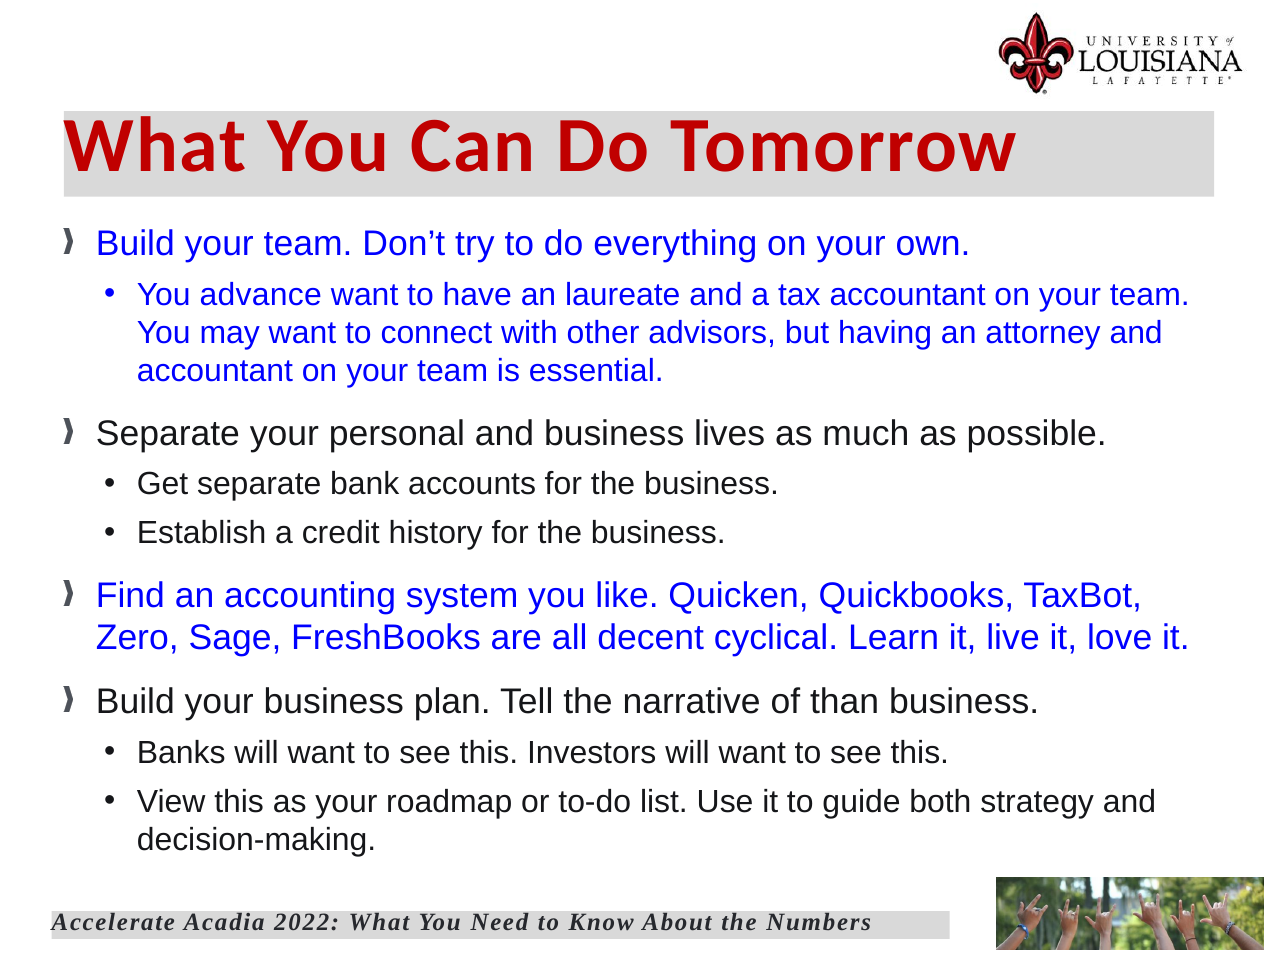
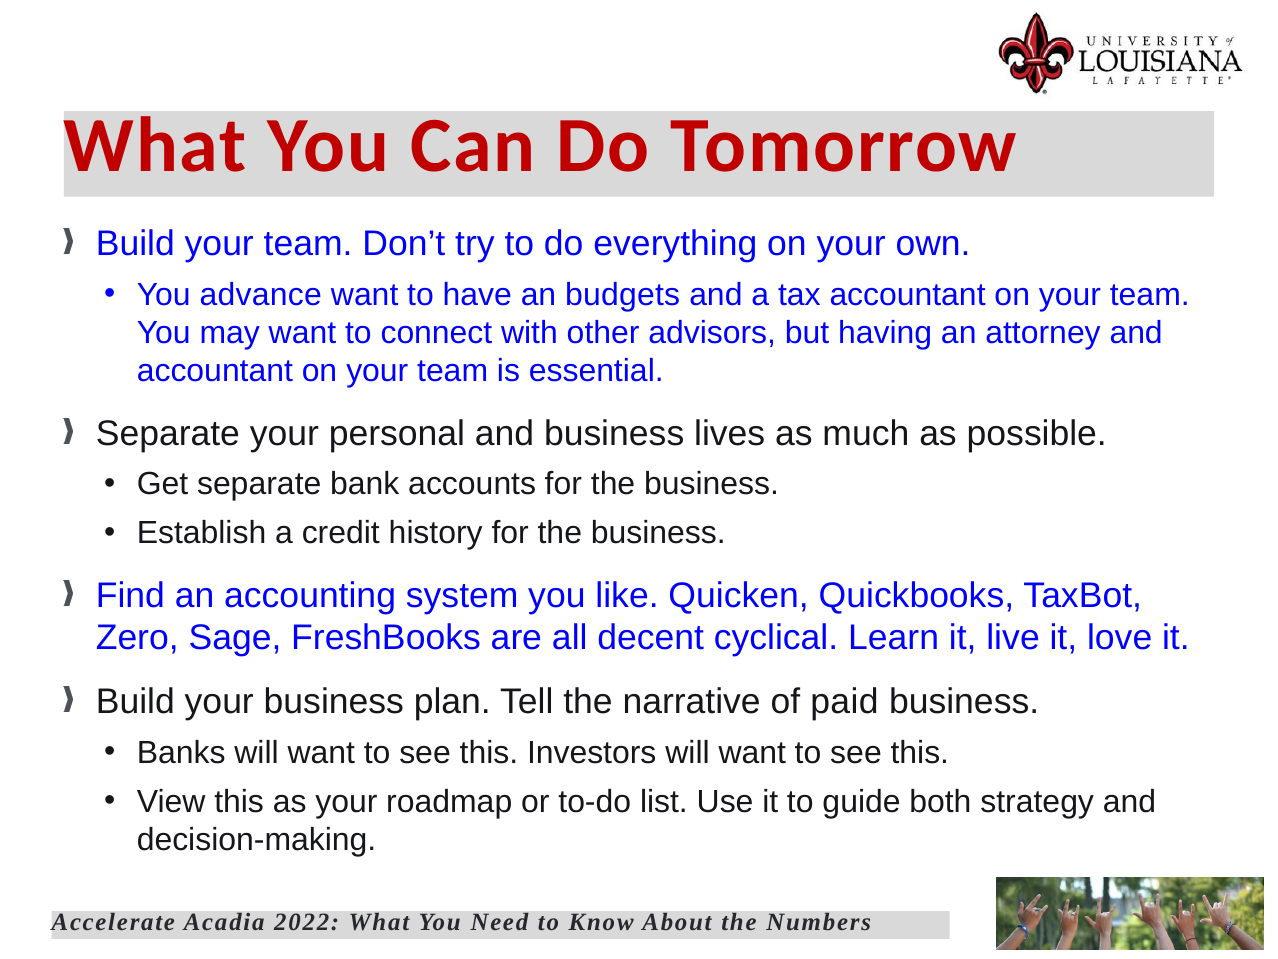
laureate: laureate -> budgets
than: than -> paid
